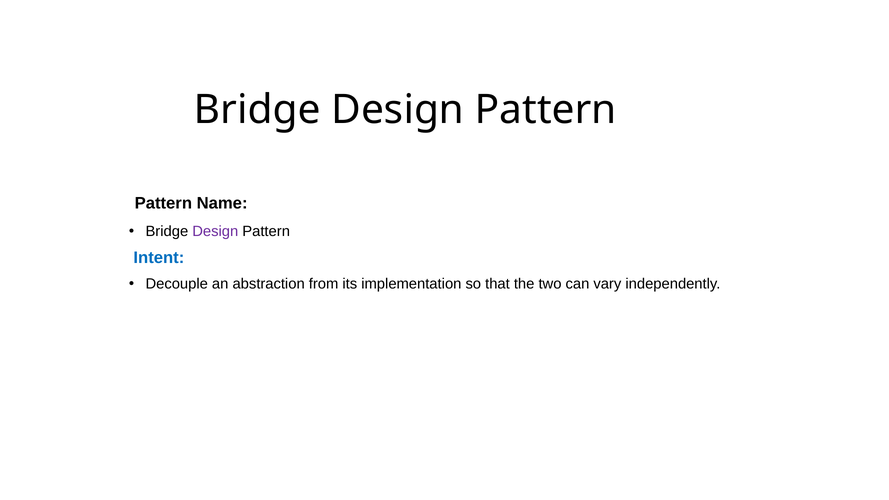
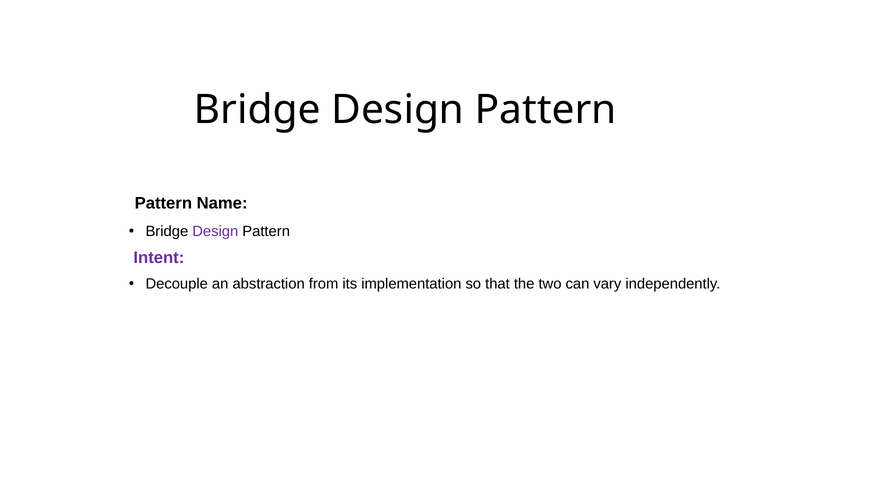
Intent colour: blue -> purple
